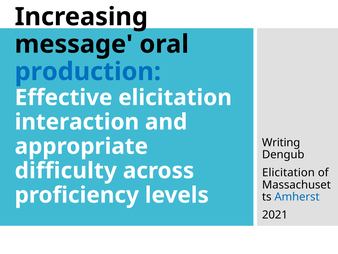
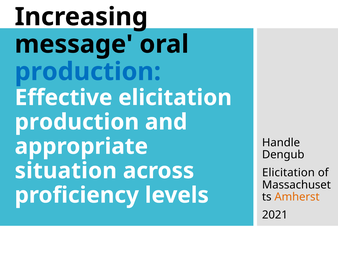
interaction at (77, 122): interaction -> production
Writing: Writing -> Handle
difficulty: difficulty -> situation
Amherst colour: blue -> orange
